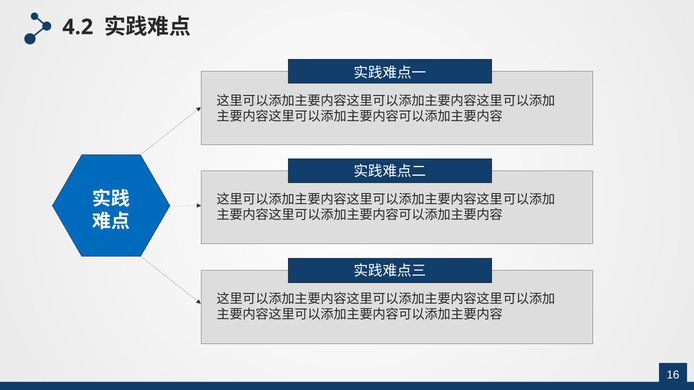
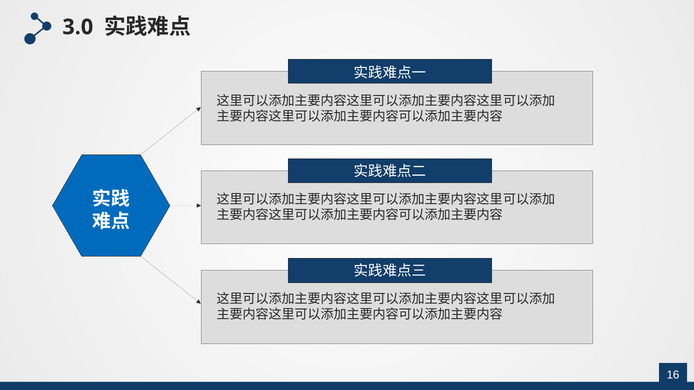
4.2: 4.2 -> 3.0
